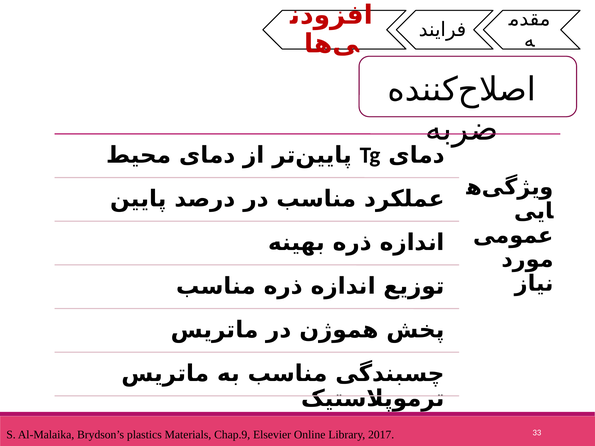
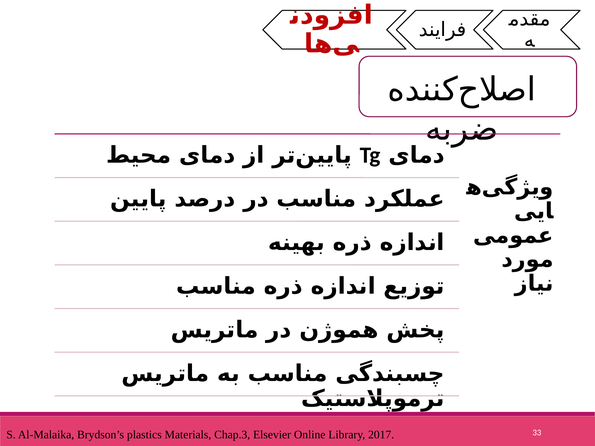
Chap.9: Chap.9 -> Chap.3
